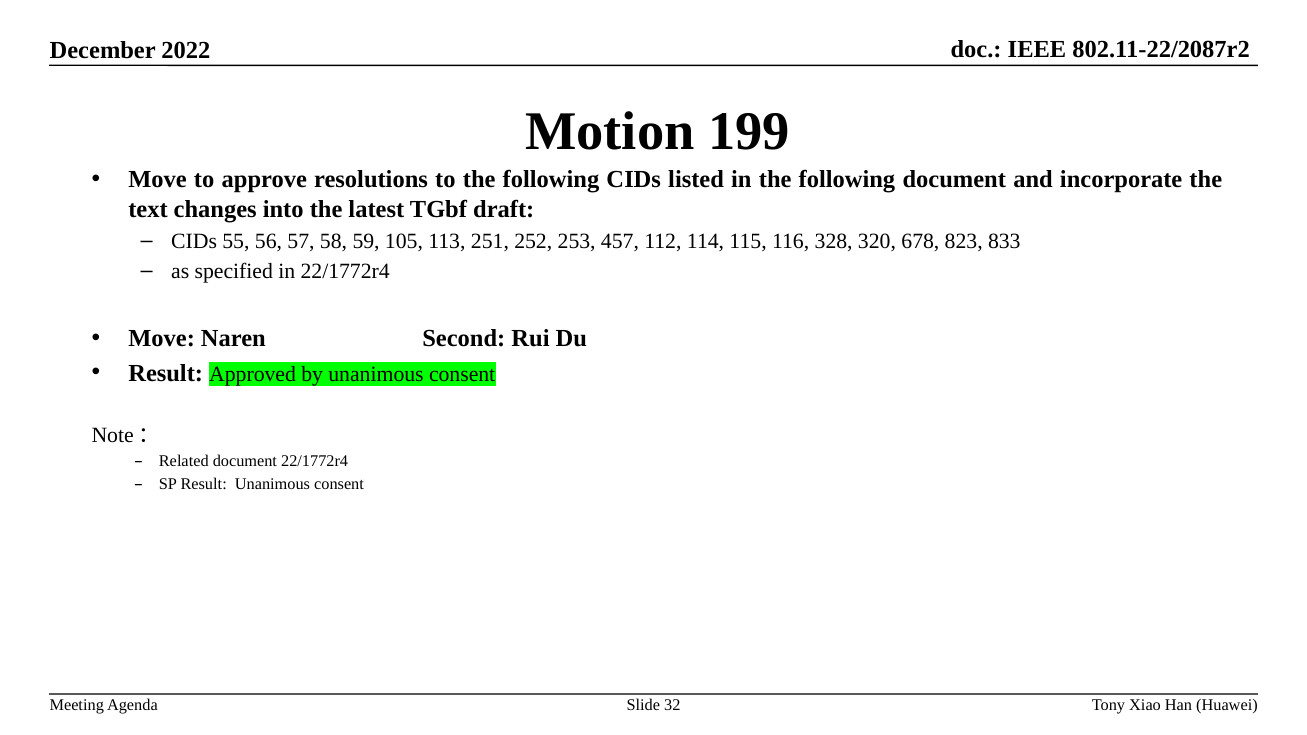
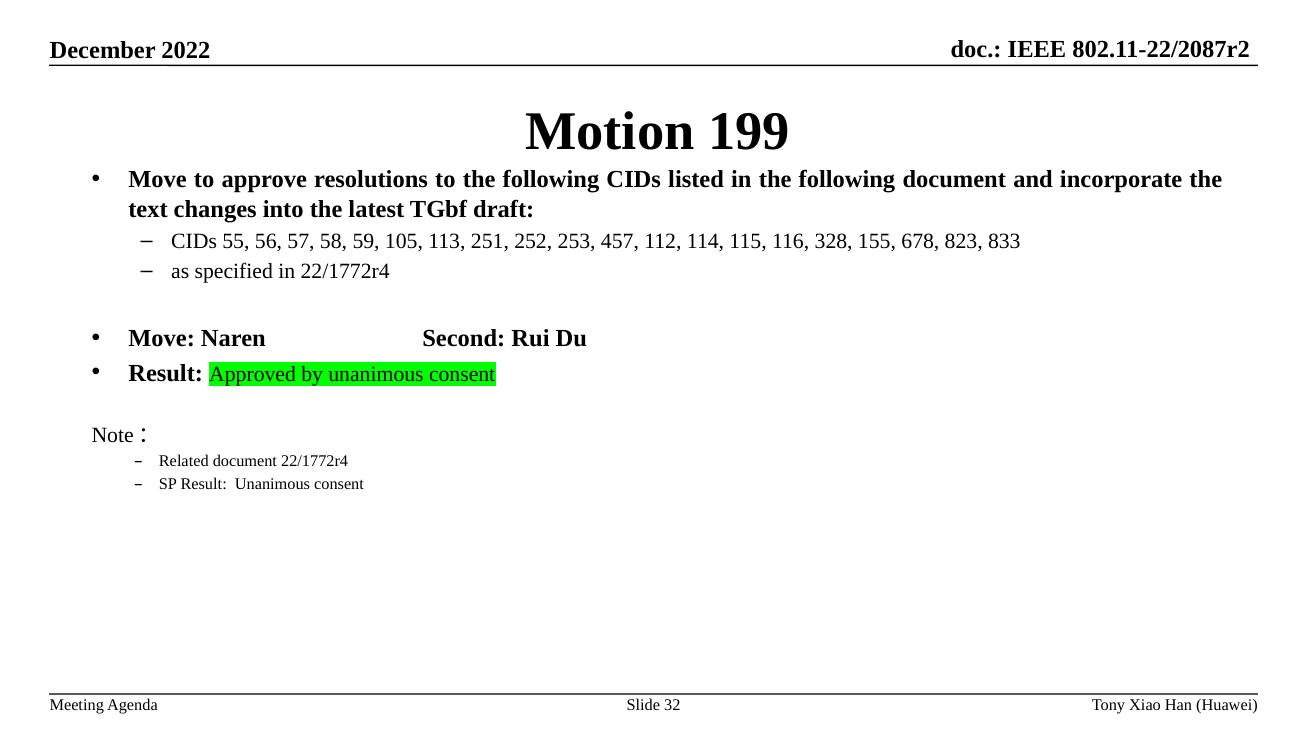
320: 320 -> 155
